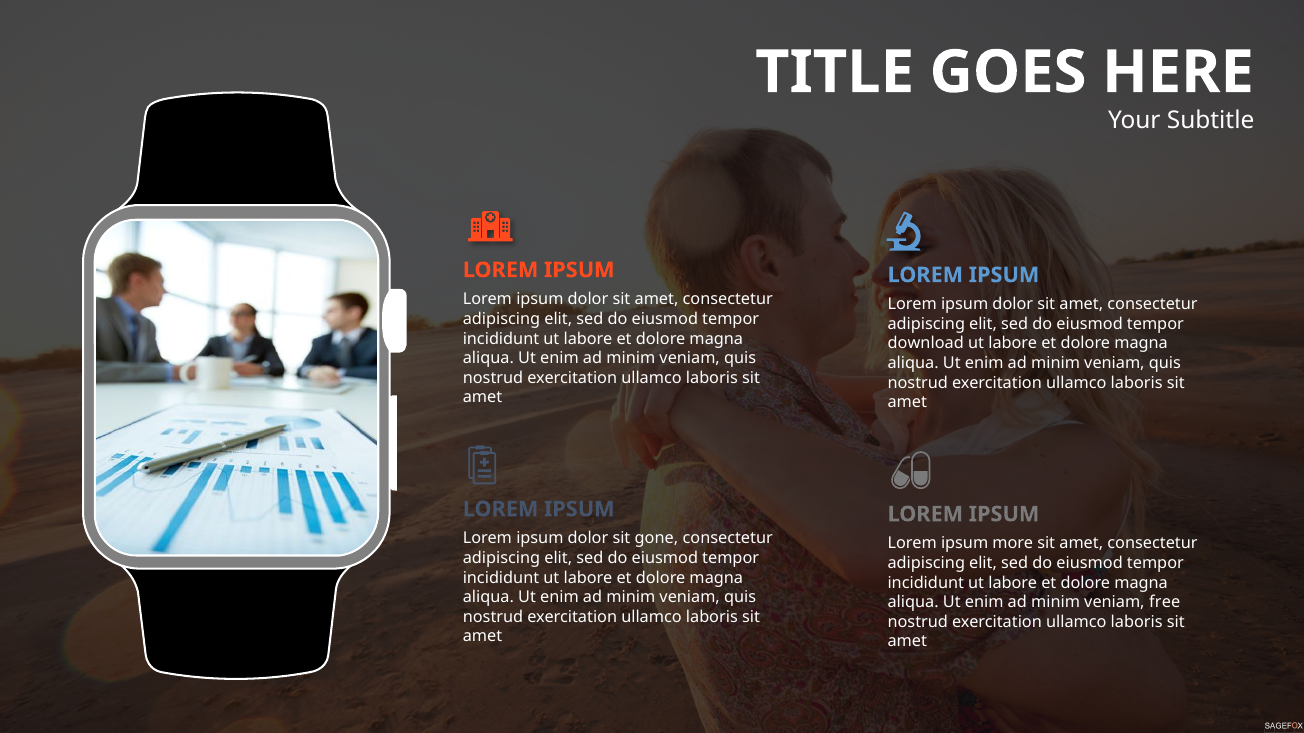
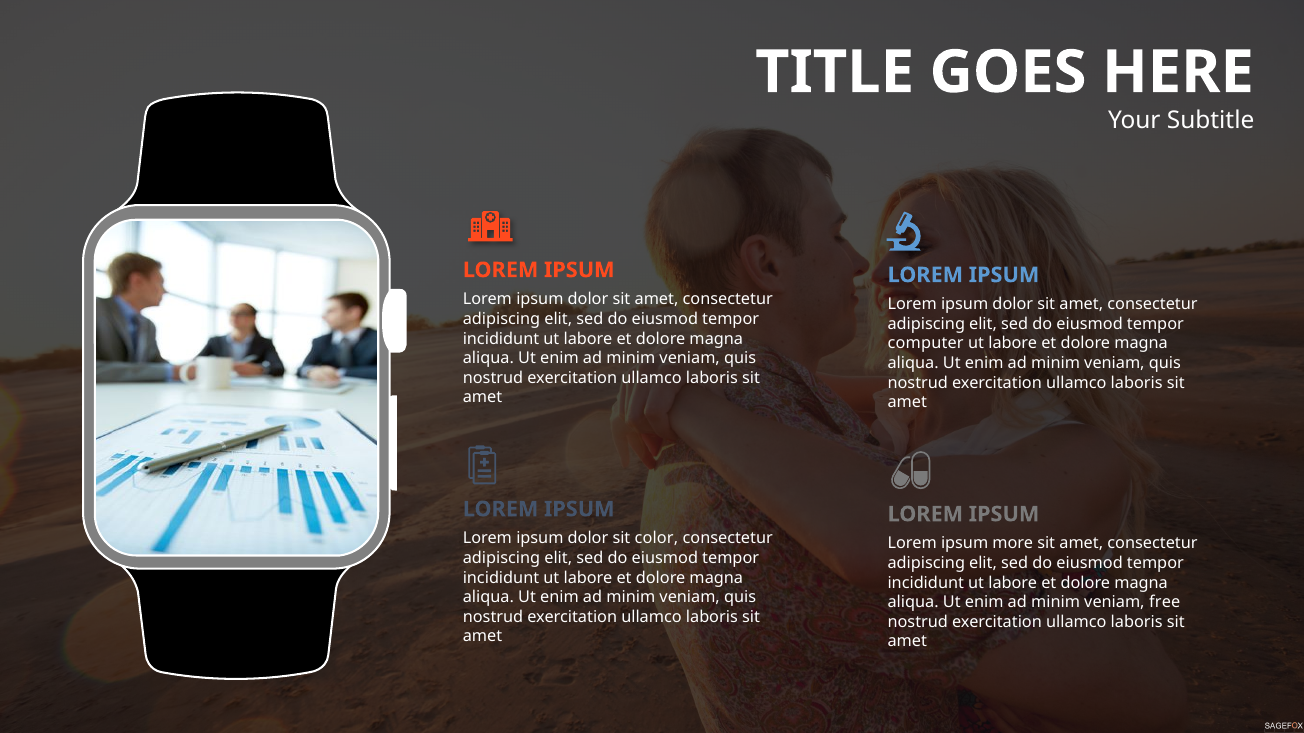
download: download -> computer
gone: gone -> color
